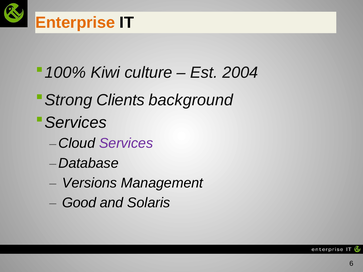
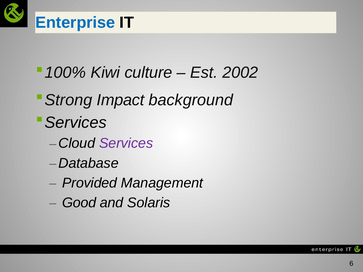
Enterprise colour: orange -> blue
2004: 2004 -> 2002
Clients: Clients -> Impact
Versions: Versions -> Provided
